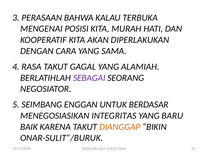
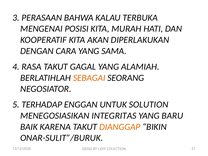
SEBAGAI colour: purple -> orange
SEIMBANG: SEIMBANG -> TERHADAP
BERDASAR: BERDASAR -> SOLUTION
